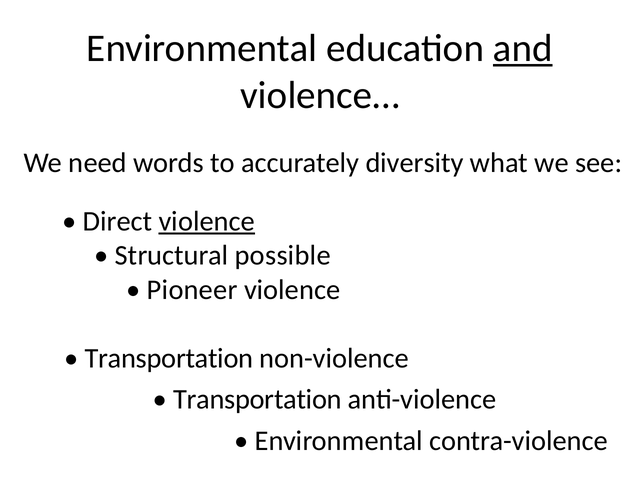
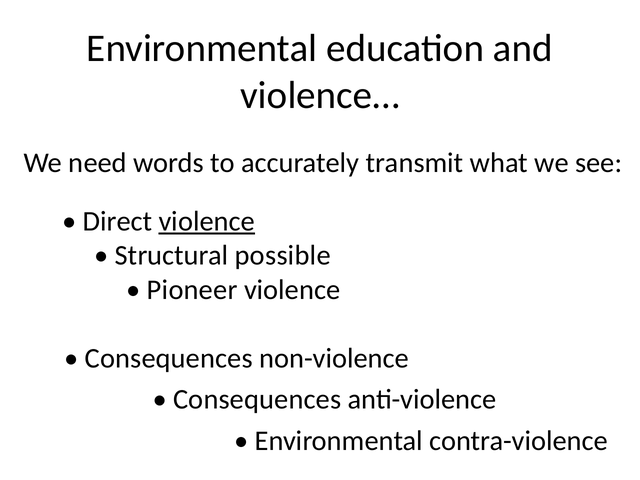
and underline: present -> none
diversity: diversity -> transmit
Transportation at (169, 359): Transportation -> Consequences
Transportation at (257, 399): Transportation -> Consequences
